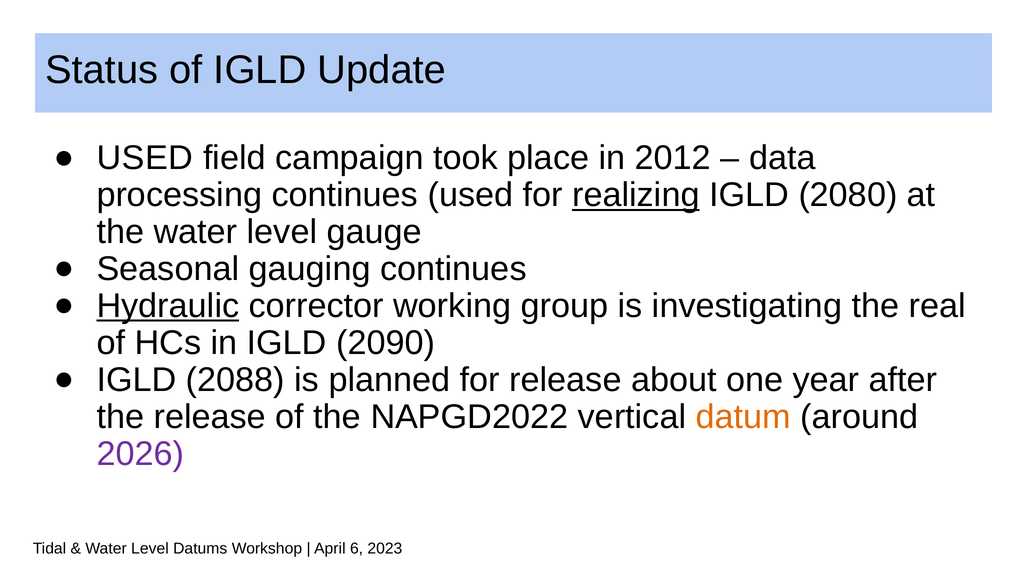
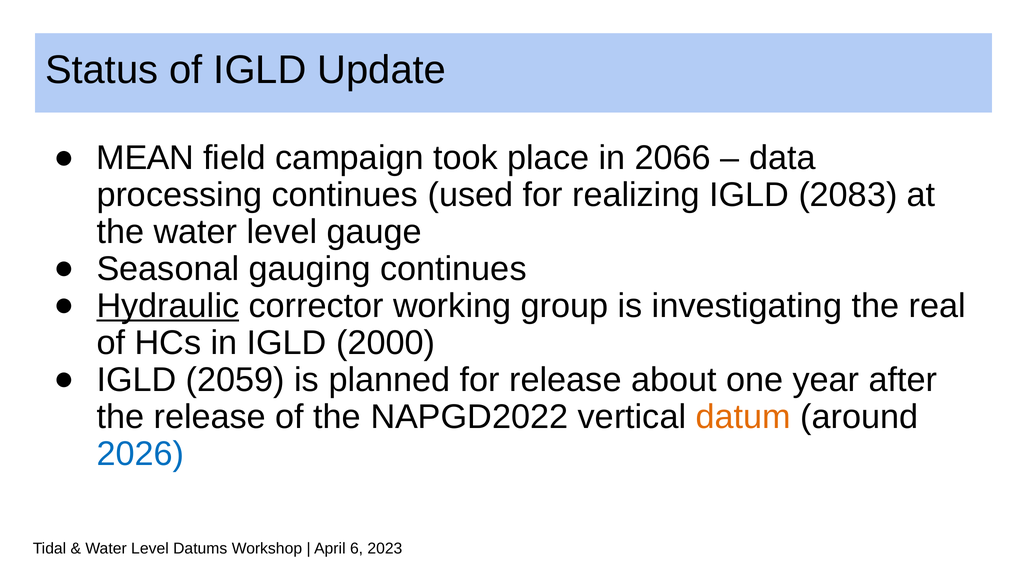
USED at (145, 158): USED -> MEAN
2012: 2012 -> 2066
realizing underline: present -> none
2080: 2080 -> 2083
2090: 2090 -> 2000
2088: 2088 -> 2059
2026 colour: purple -> blue
